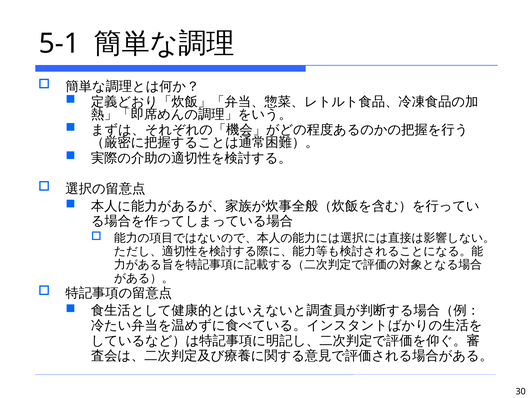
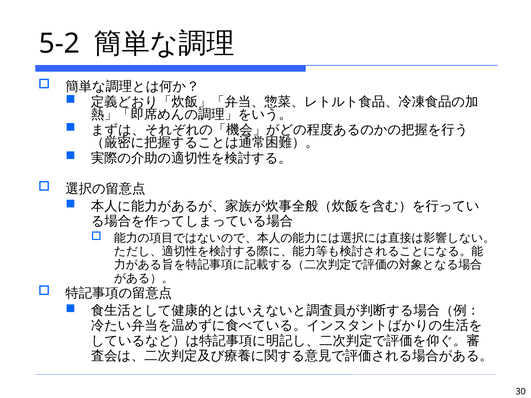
5-1: 5-1 -> 5-2
